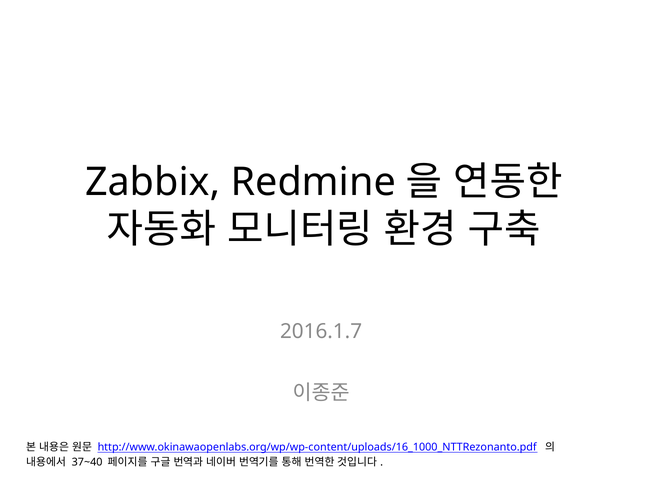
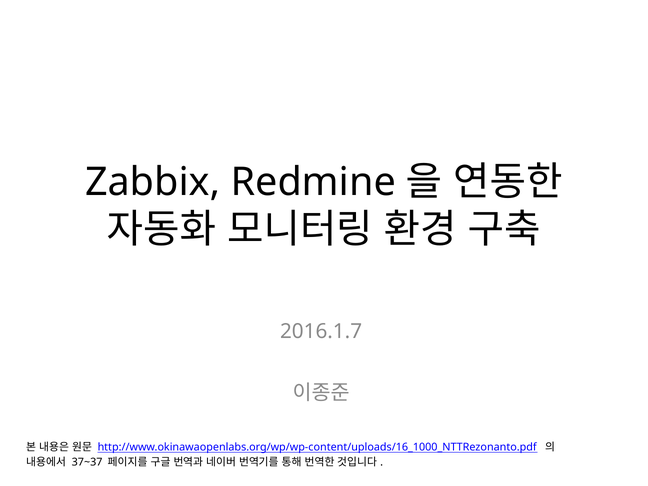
37~40: 37~40 -> 37~37
